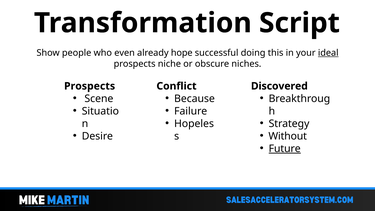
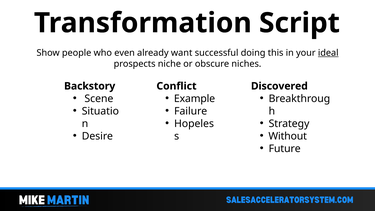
hope: hope -> want
Prospects at (90, 86): Prospects -> Backstory
Because: Because -> Example
Future underline: present -> none
